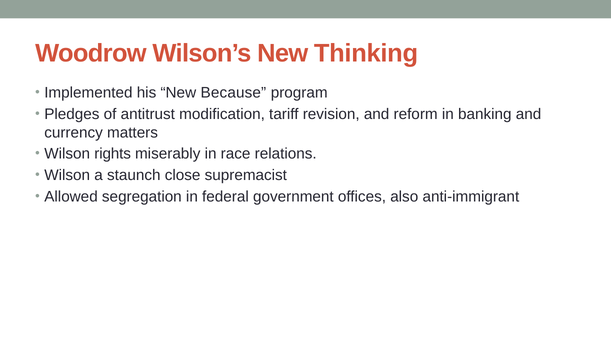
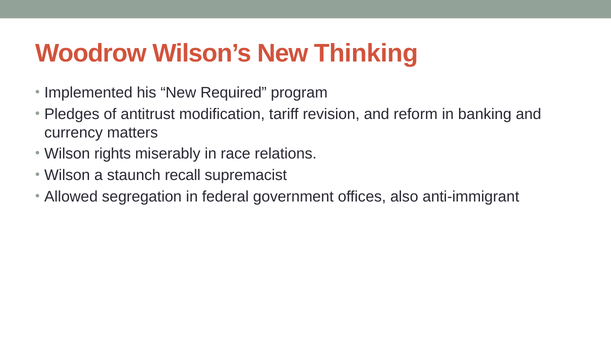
Because: Because -> Required
close: close -> recall
